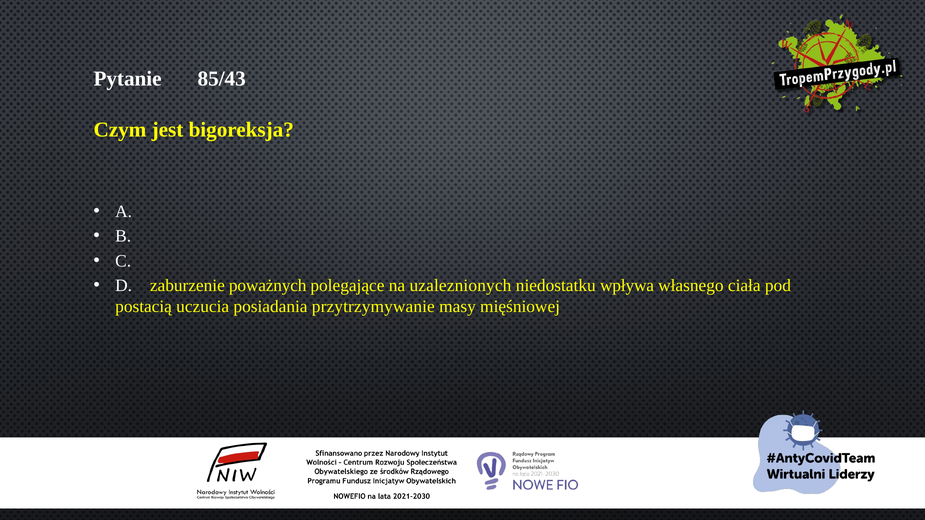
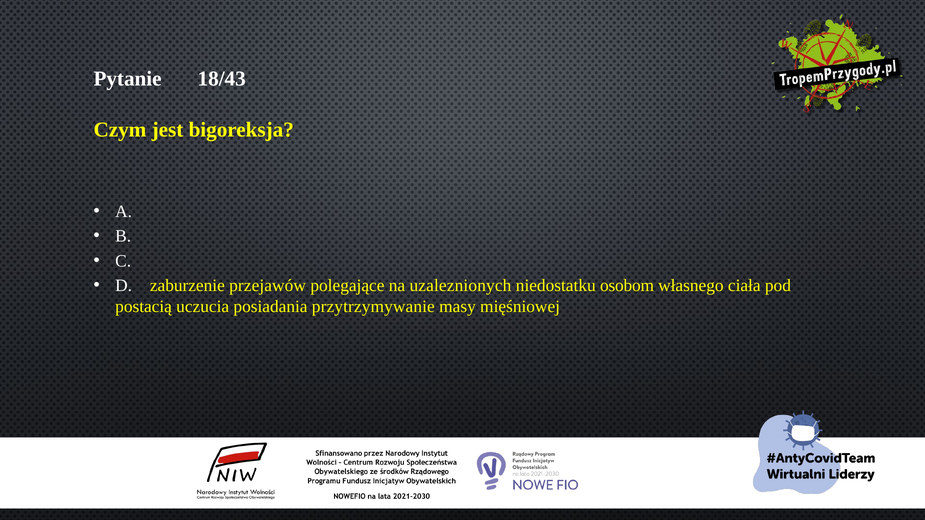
85/43: 85/43 -> 18/43
poważnych: poważnych -> przejawów
wpływa: wpływa -> osobom
